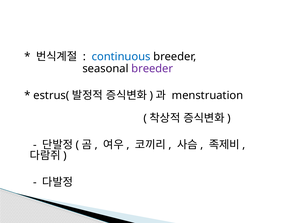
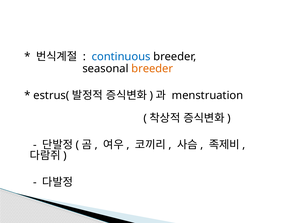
breeder at (152, 69) colour: purple -> orange
